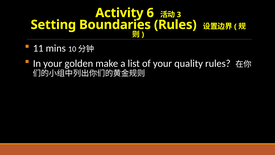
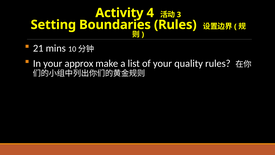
6: 6 -> 4
11: 11 -> 21
golden: golden -> approx
